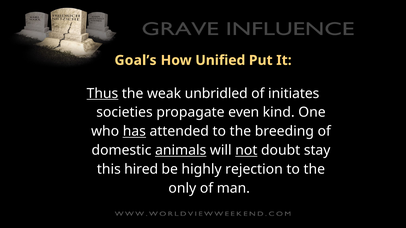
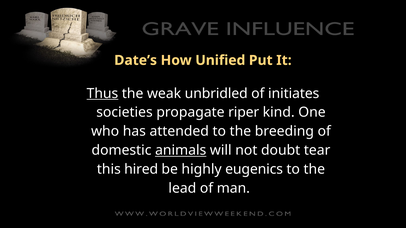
Goal’s: Goal’s -> Date’s
even: even -> riper
has underline: present -> none
not underline: present -> none
stay: stay -> tear
rejection: rejection -> eugenics
only: only -> lead
